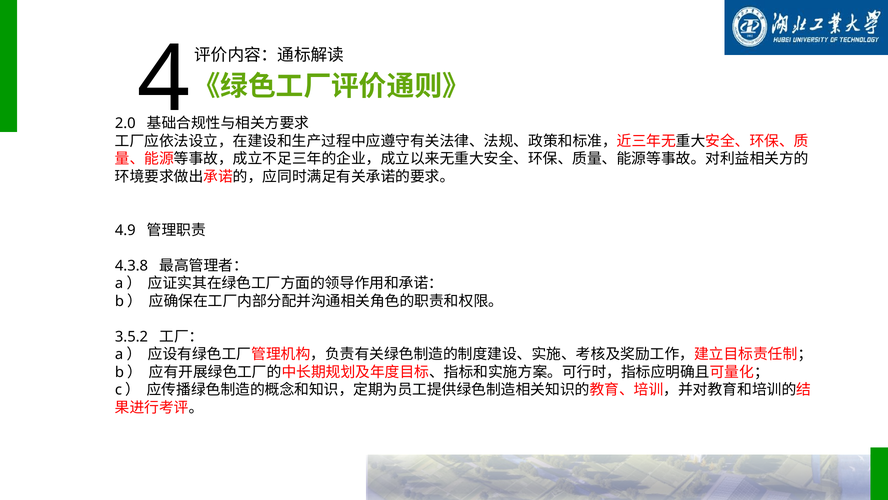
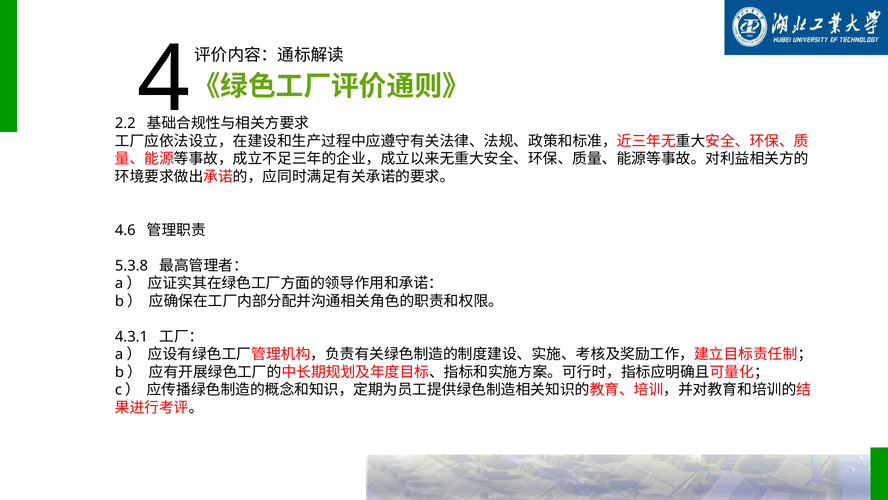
2.0: 2.0 -> 2.2
4.9: 4.9 -> 4.6
4.3.8: 4.3.8 -> 5.3.8
3.5.2: 3.5.2 -> 4.3.1
